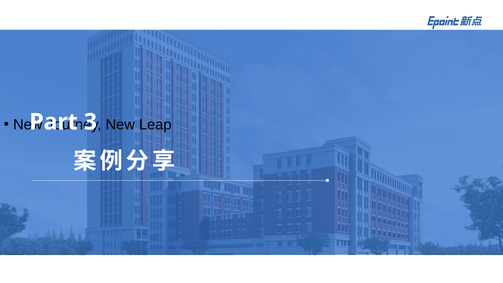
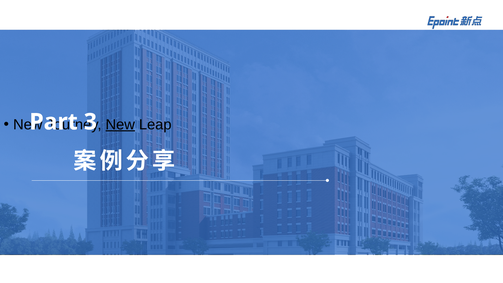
New at (120, 125) underline: none -> present
